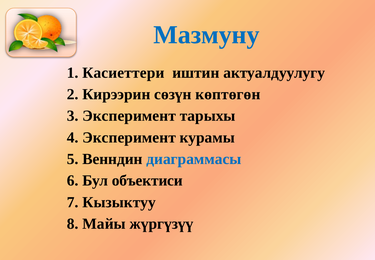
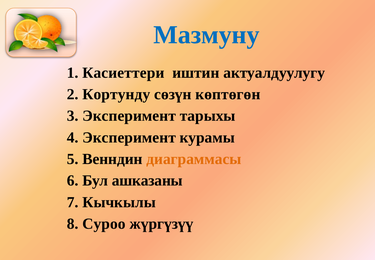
Кирээрин: Кирээрин -> Кортунду
диаграммасы colour: blue -> orange
объектиси: объектиси -> ашказаны
Кызыктуу: Кызыктуу -> Кычкылы
Майы: Майы -> Суроо
